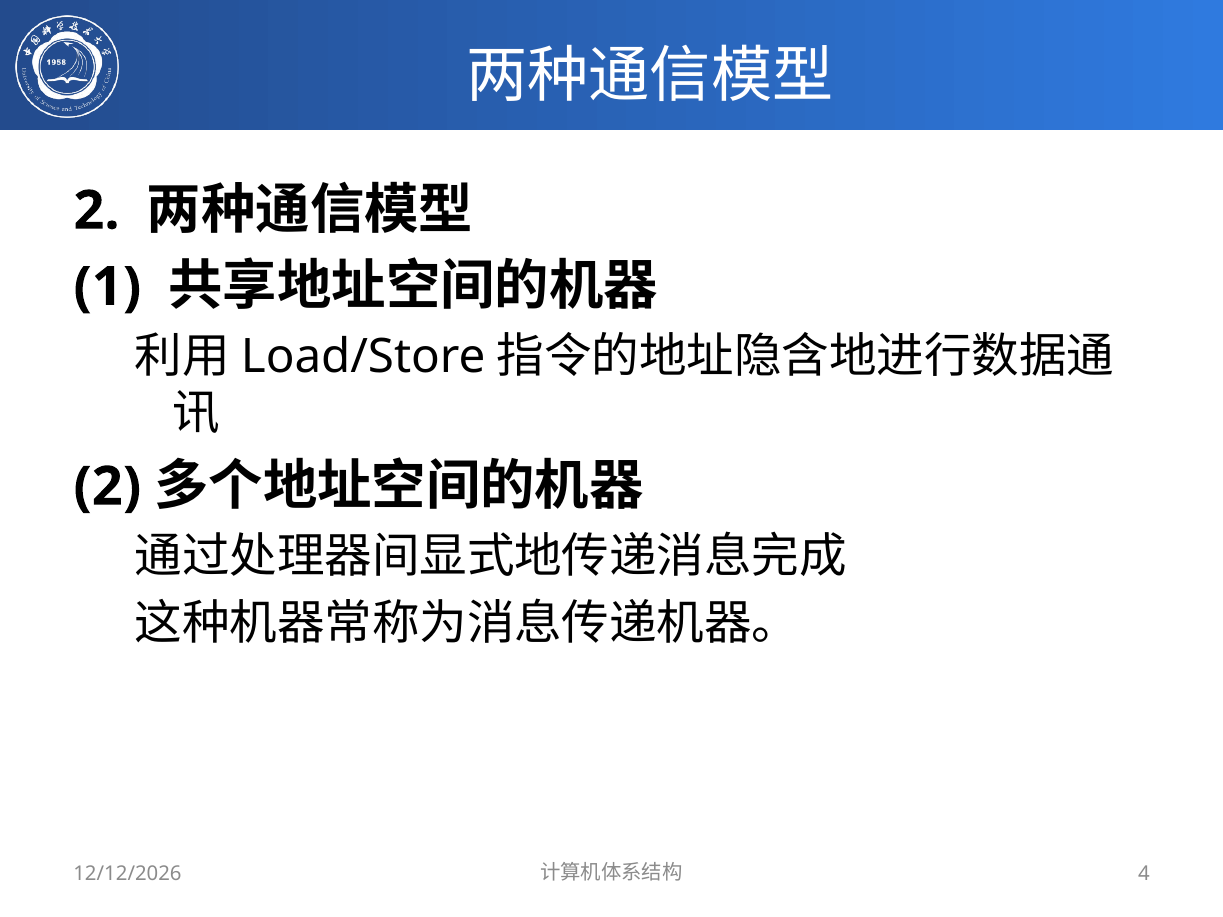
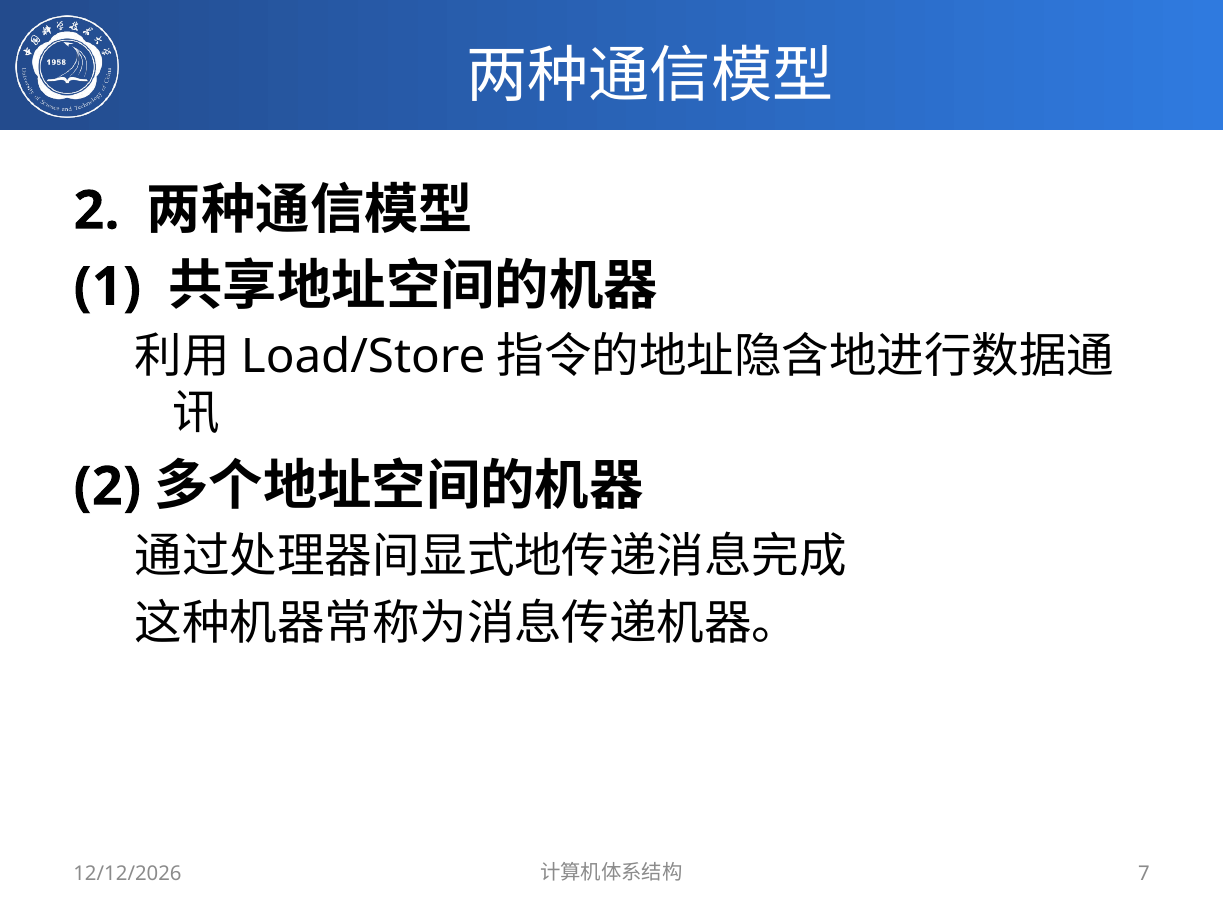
4: 4 -> 7
